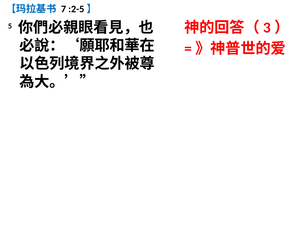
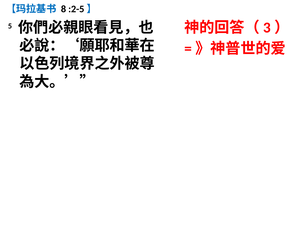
7: 7 -> 8
